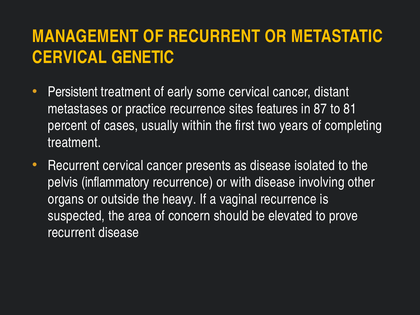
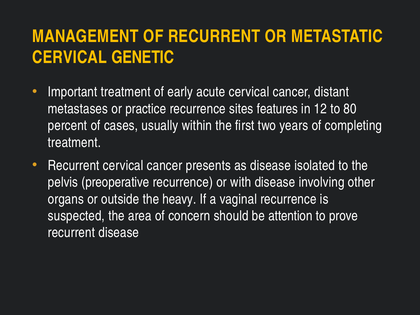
Persistent: Persistent -> Important
some: some -> acute
87: 87 -> 12
81: 81 -> 80
inflammatory: inflammatory -> preoperative
elevated: elevated -> attention
